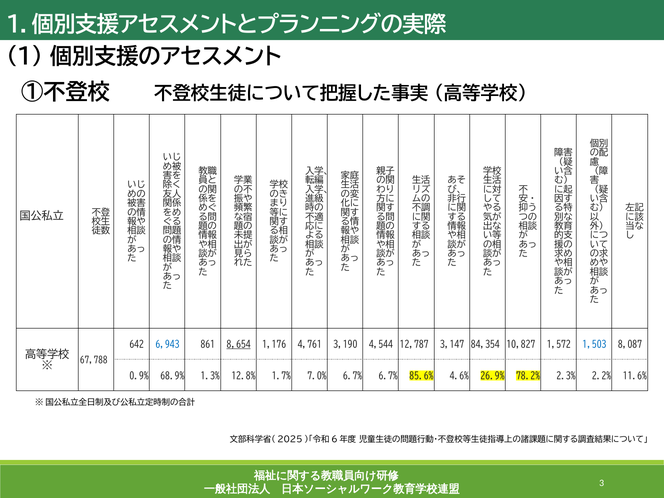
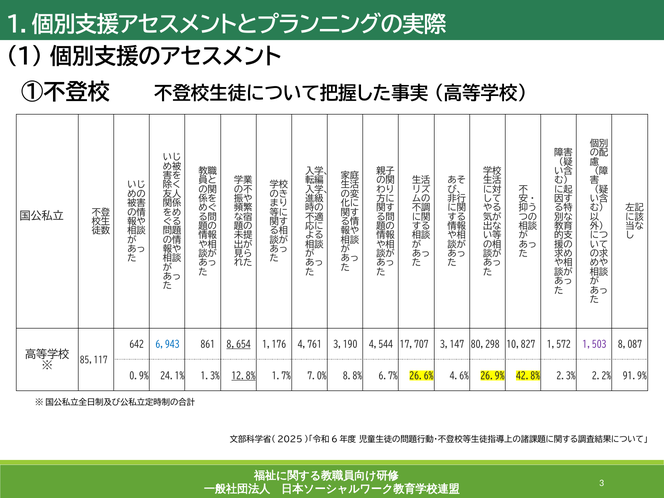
12,787: 12,787 -> 17,707
84,354: 84,354 -> 80,298
1,503 colour: blue -> purple
67,788: 67,788 -> 85,117
68.9%: 68.9% -> 24.1%
12.8% underline: none -> present
7.0% 6.7%: 6.7% -> 8.8%
85.6%: 85.6% -> 26.6%
78.2%: 78.2% -> 42.8%
11.6%: 11.6% -> 91.9%
